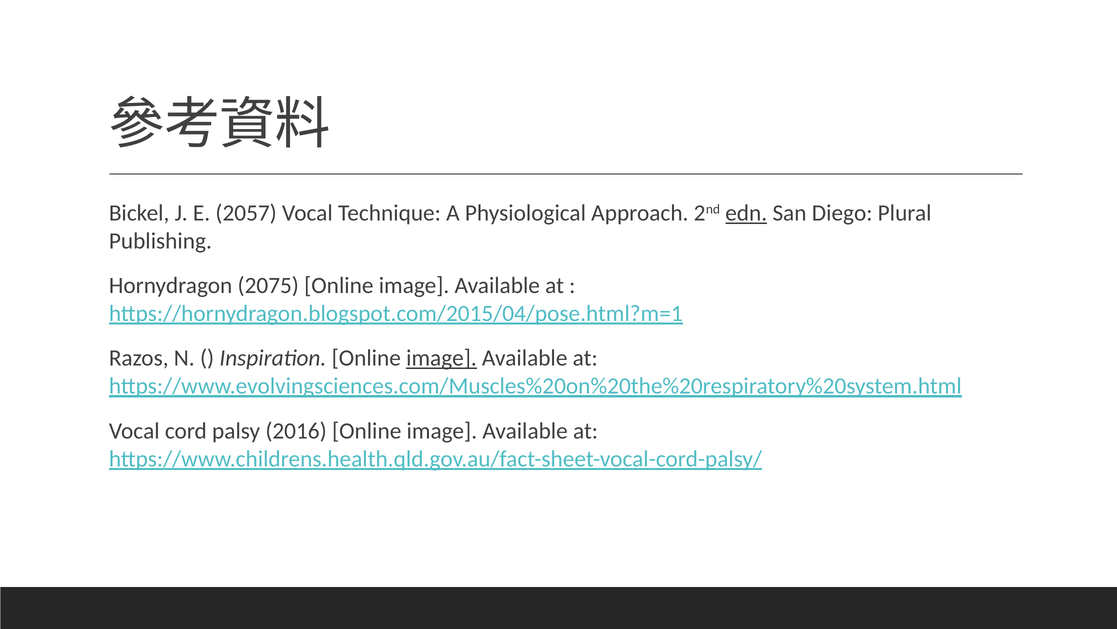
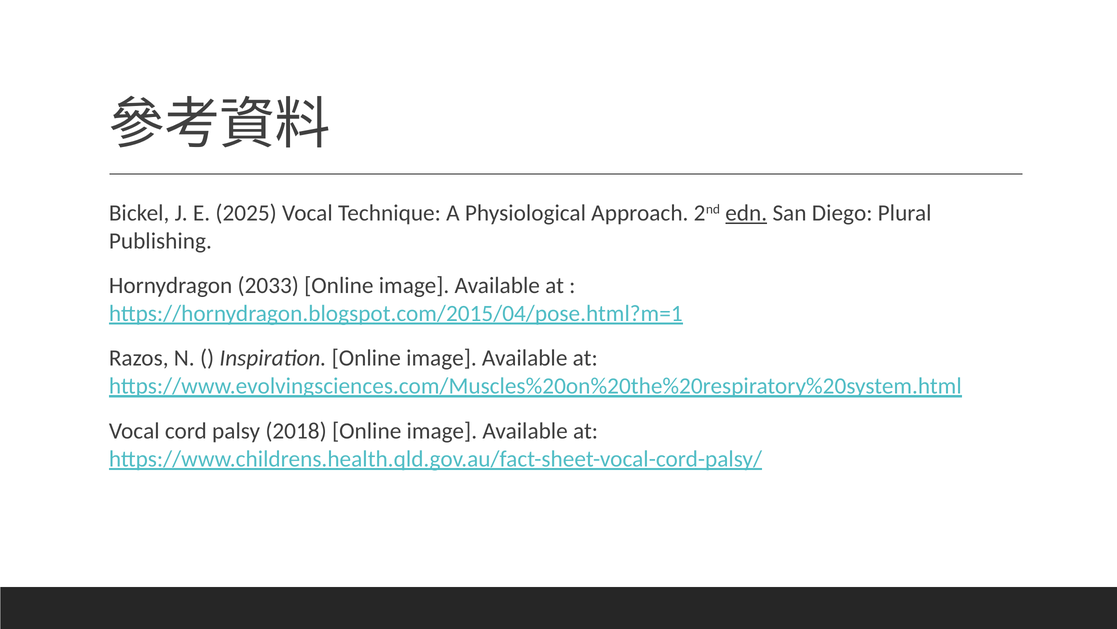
2057: 2057 -> 2025
2075: 2075 -> 2033
image at (442, 358) underline: present -> none
2016: 2016 -> 2018
